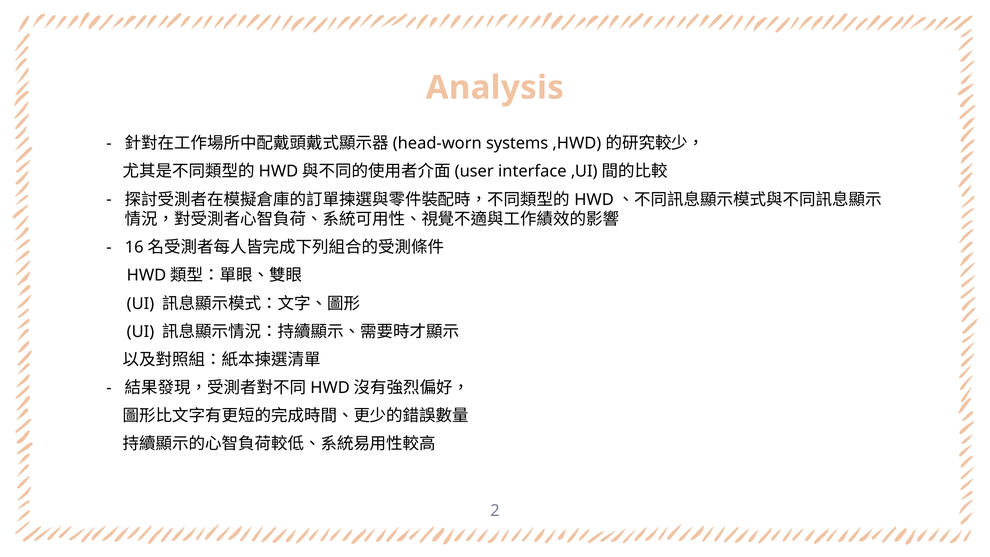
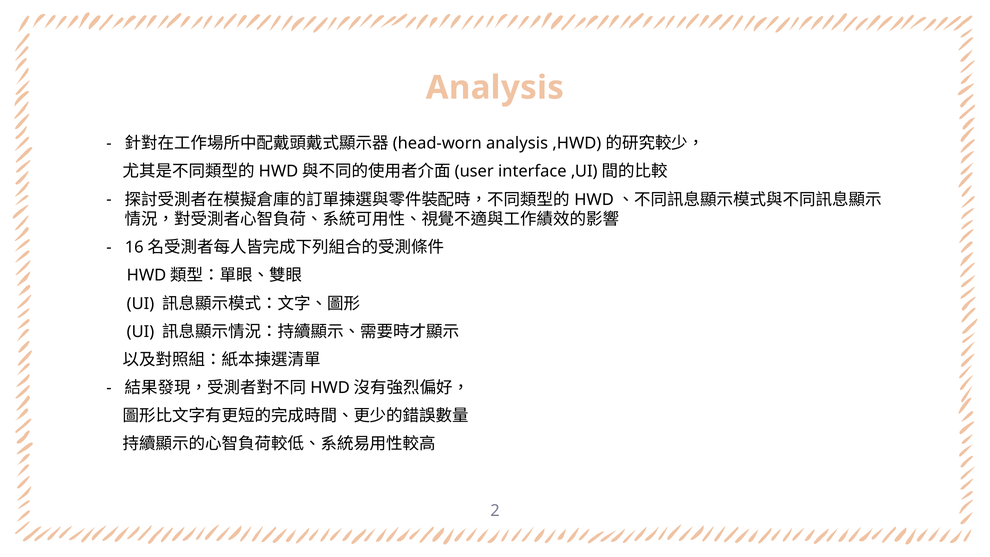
systems at (517, 143): systems -> analysis
